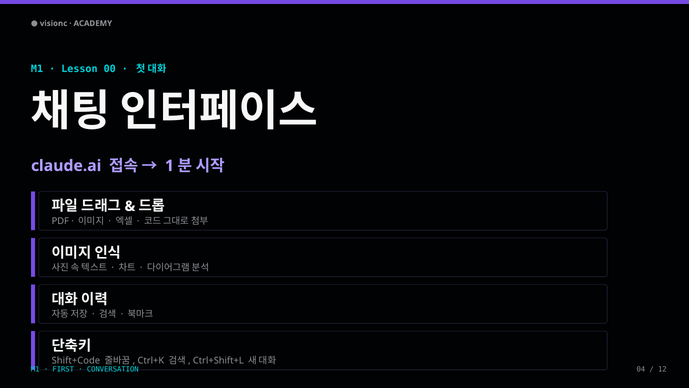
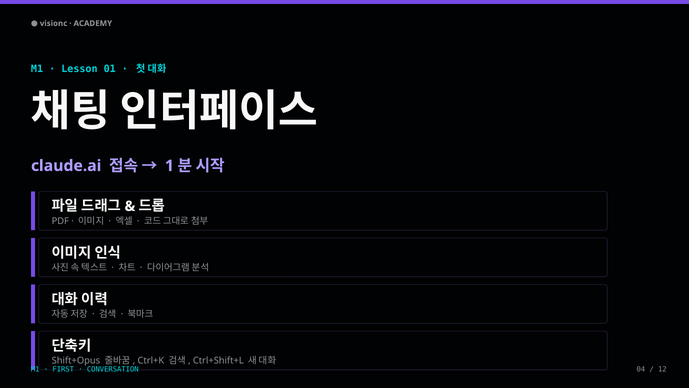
00: 00 -> 01
Shift+Code: Shift+Code -> Shift+Opus
